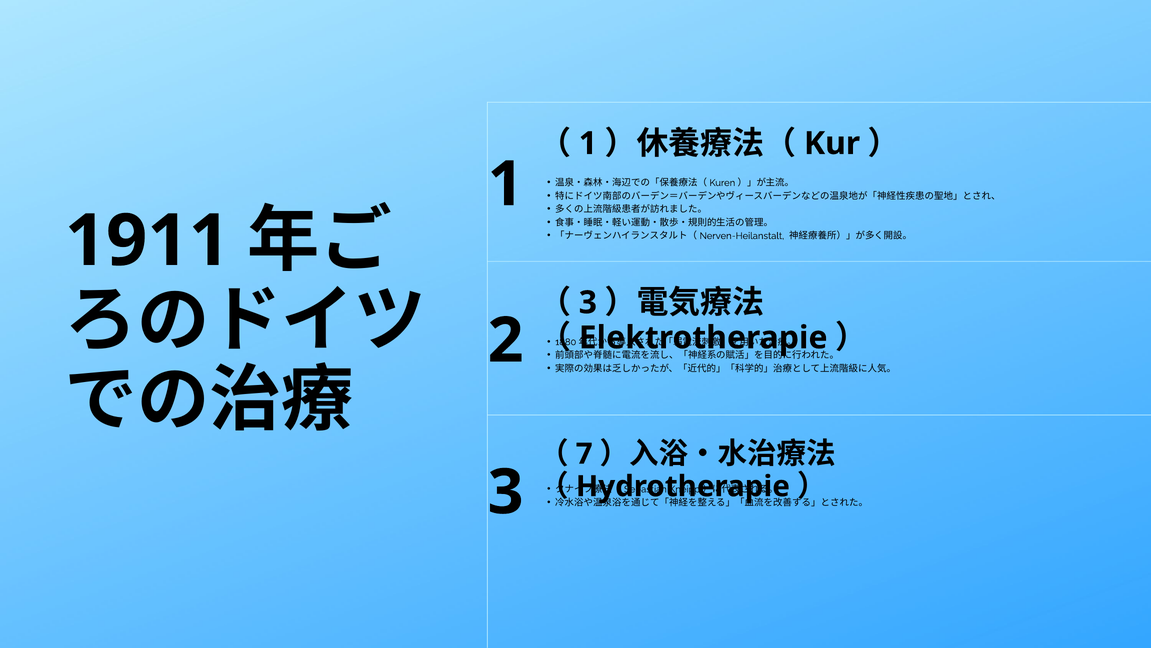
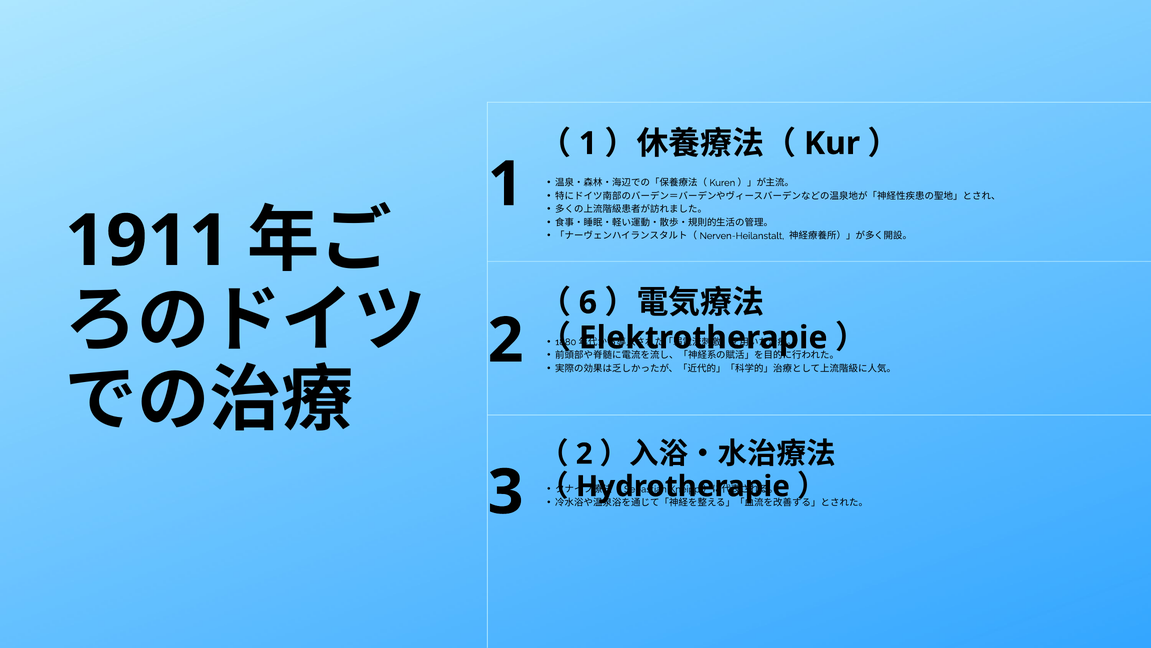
3 at (588, 302): 3 -> 6
7 at (584, 454): 7 -> 2
